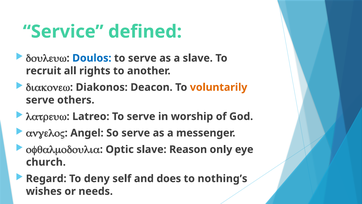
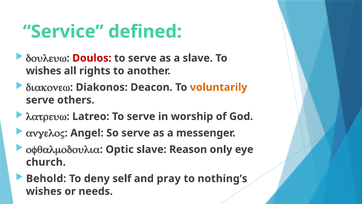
Doulos colour: blue -> red
recruit at (44, 71): recruit -> wishes
Regard: Regard -> Behold
does: does -> pray
